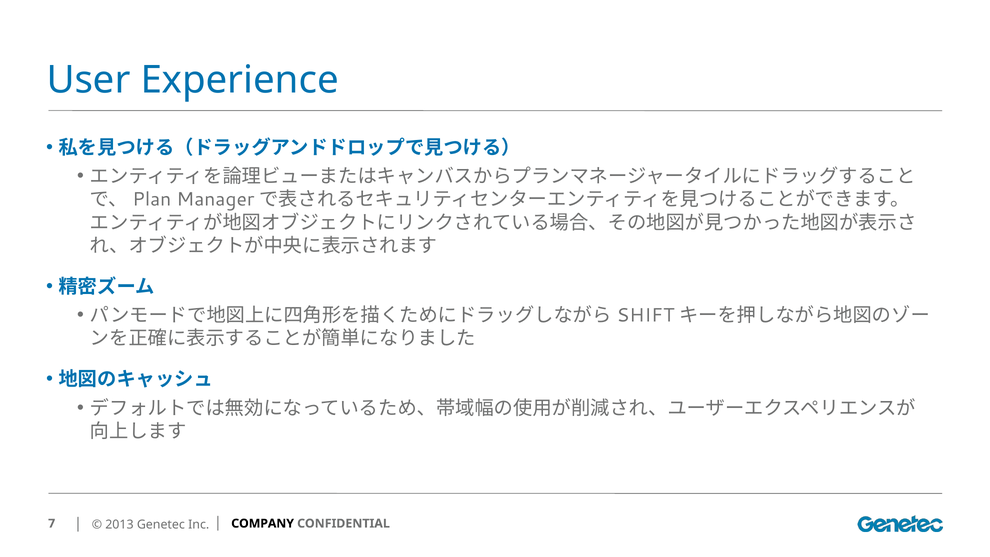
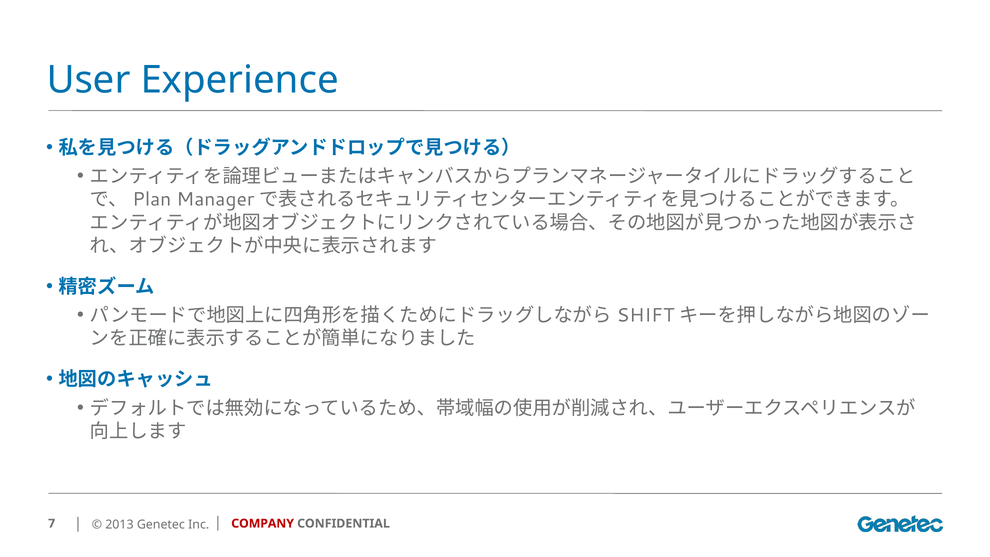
COMPANY colour: black -> red
